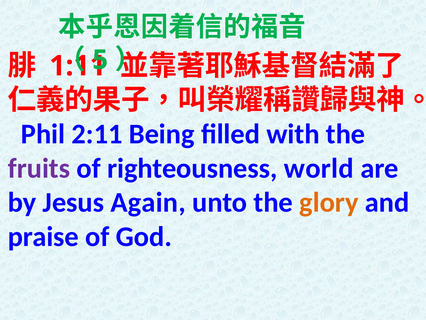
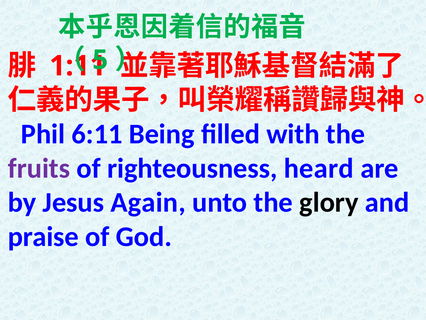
2:11: 2:11 -> 6:11
world: world -> heard
glory colour: orange -> black
